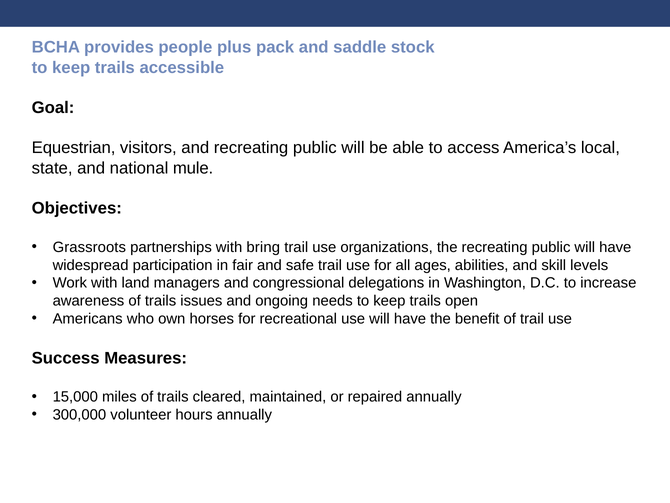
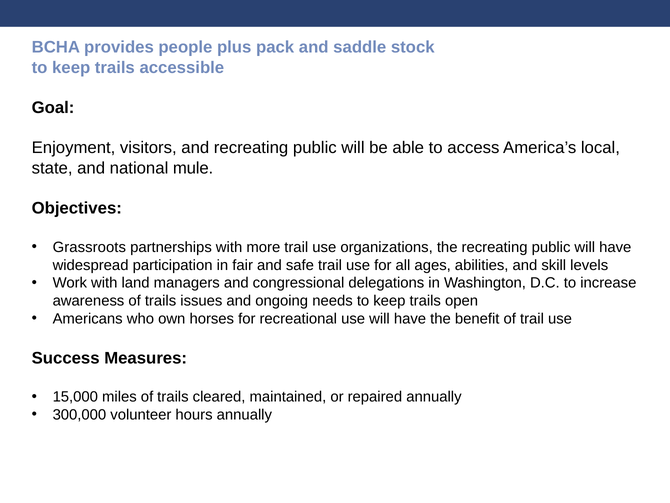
Equestrian: Equestrian -> Enjoyment
bring: bring -> more
